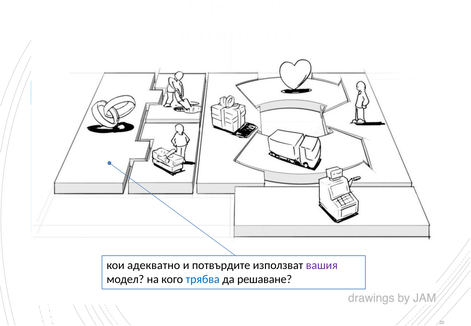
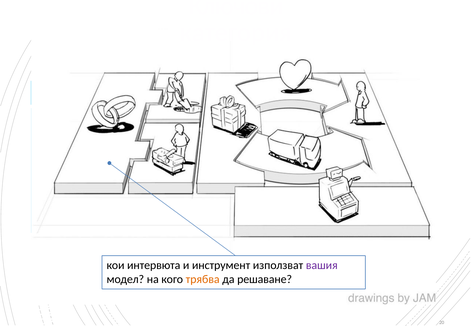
адекватно: адекватно -> интервюта
потвърдите: потвърдите -> инструмент
трябва colour: blue -> orange
